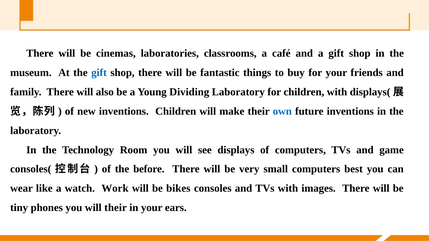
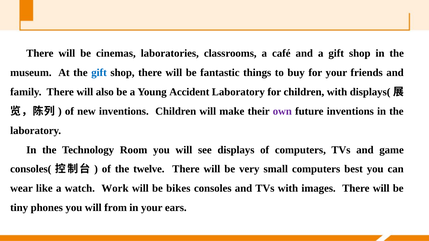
Dividing: Dividing -> Accident
own colour: blue -> purple
before: before -> twelve
will their: their -> from
